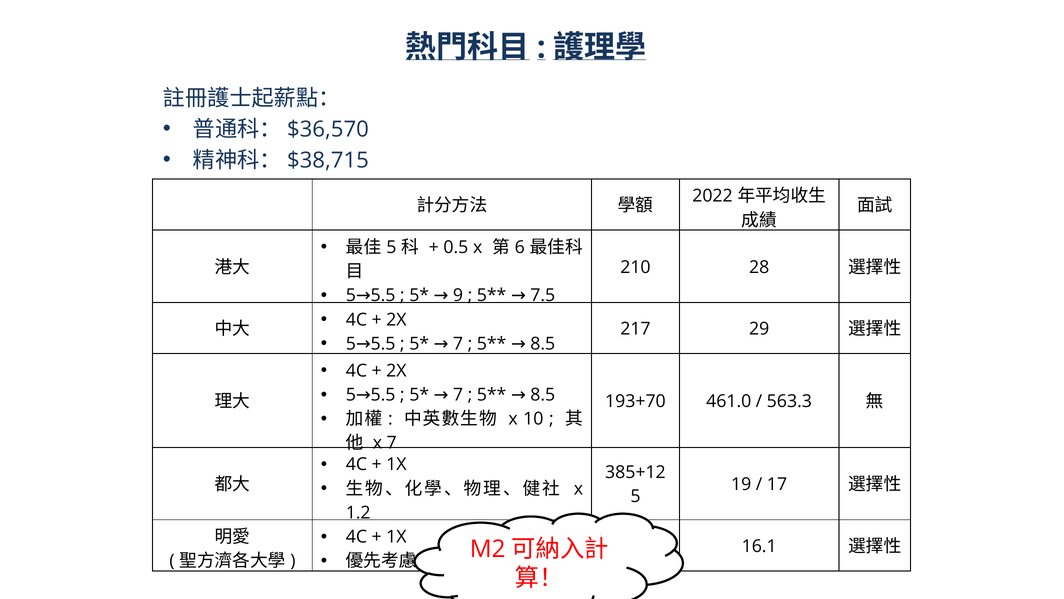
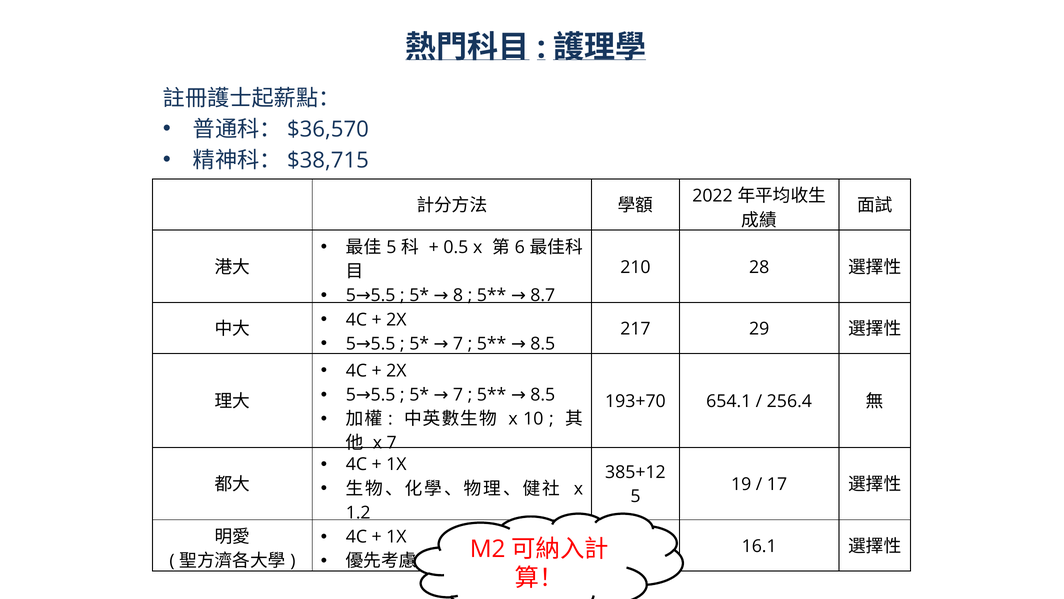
9: 9 -> 8
7.5: 7.5 -> 8.7
461.0: 461.0 -> 654.1
563.3: 563.3 -> 256.4
